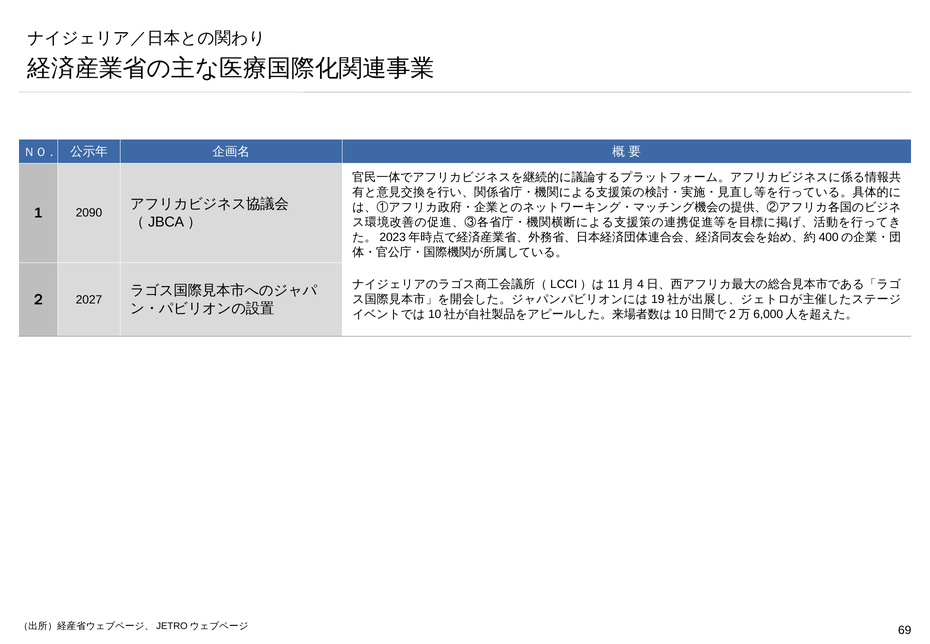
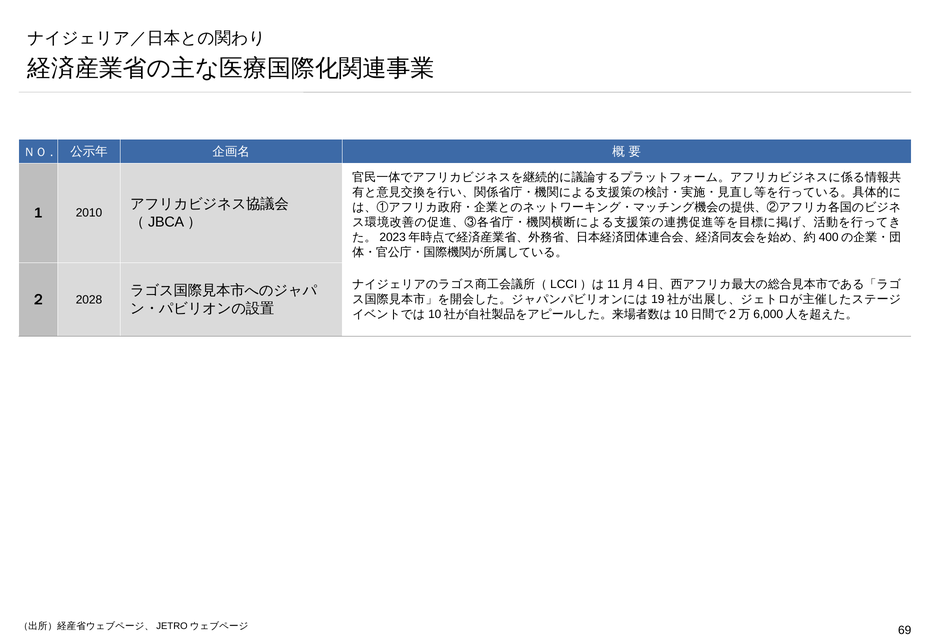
2090: 2090 -> 2010
2027: 2027 -> 2028
